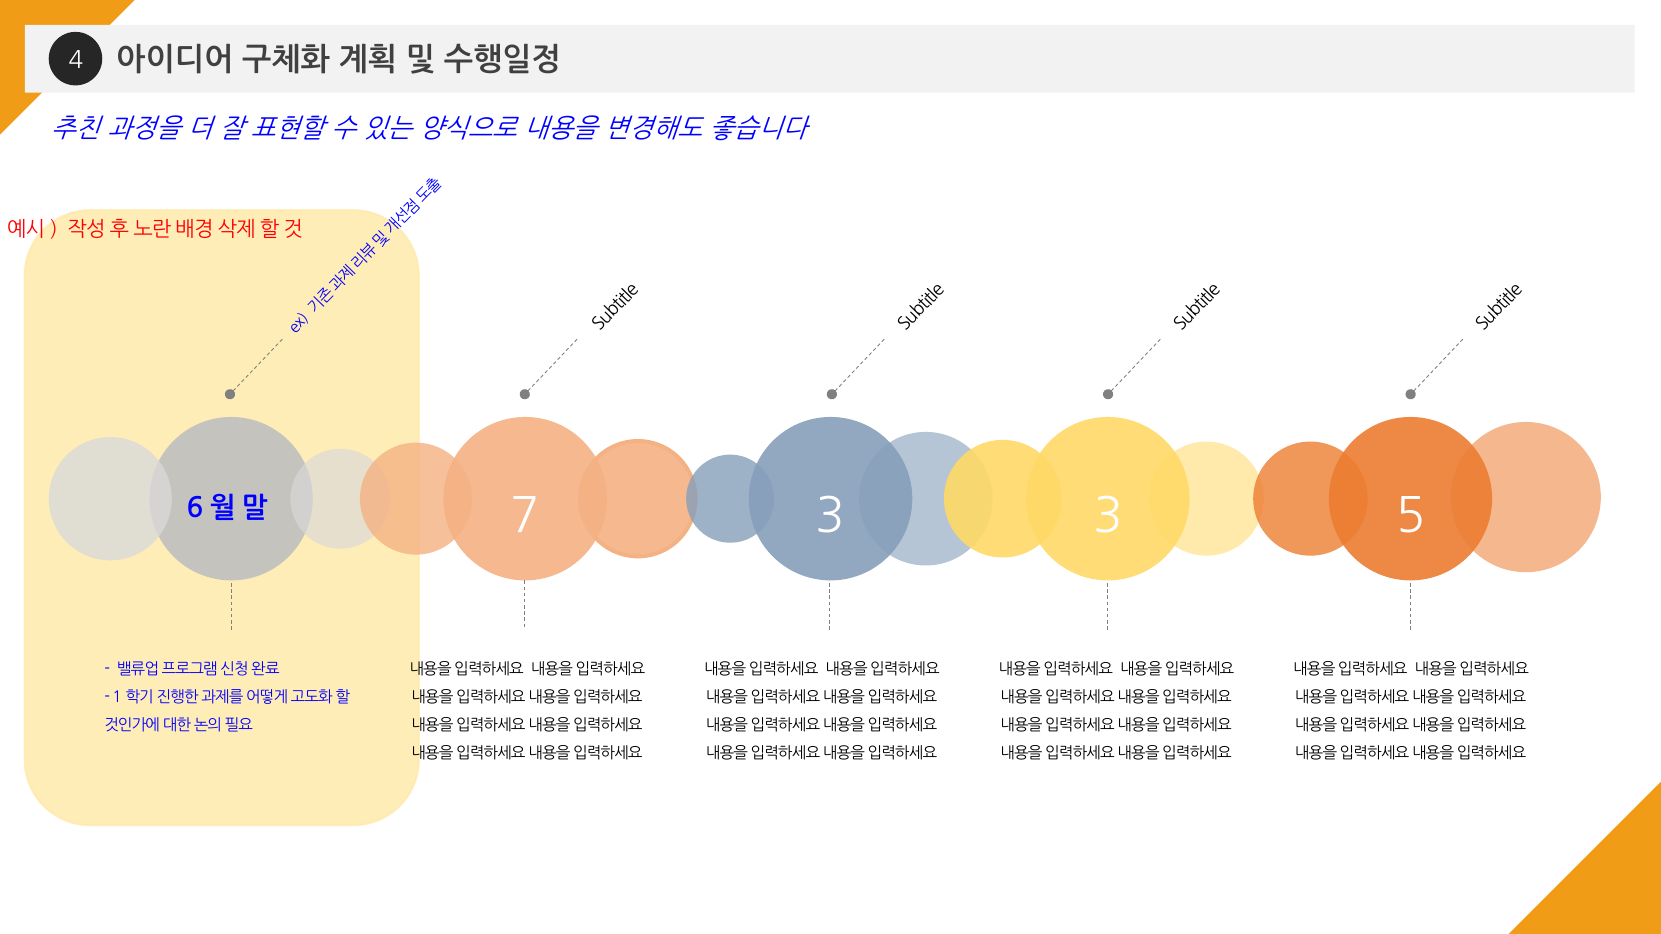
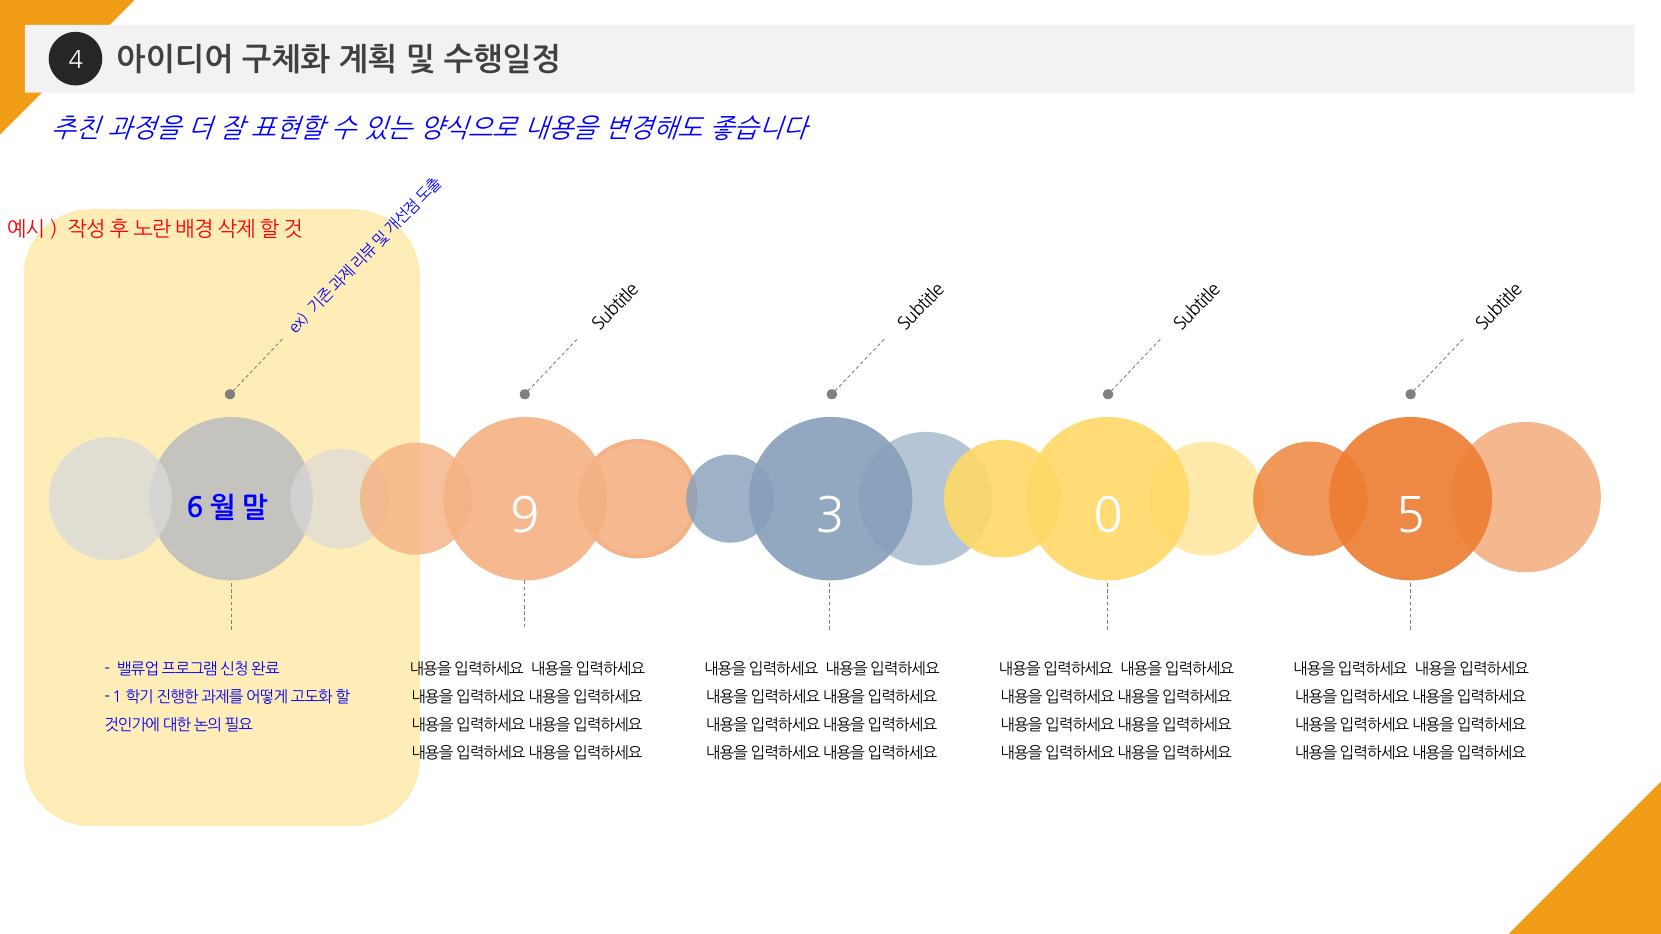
7: 7 -> 9
3 3: 3 -> 0
